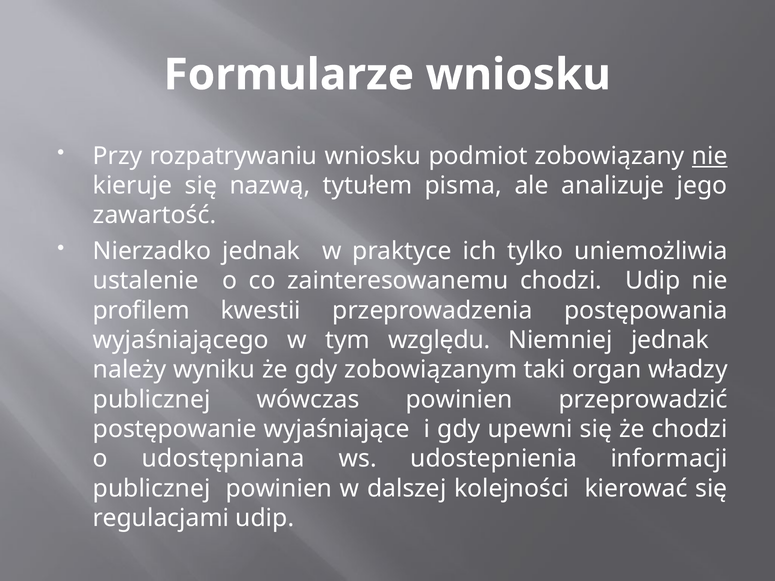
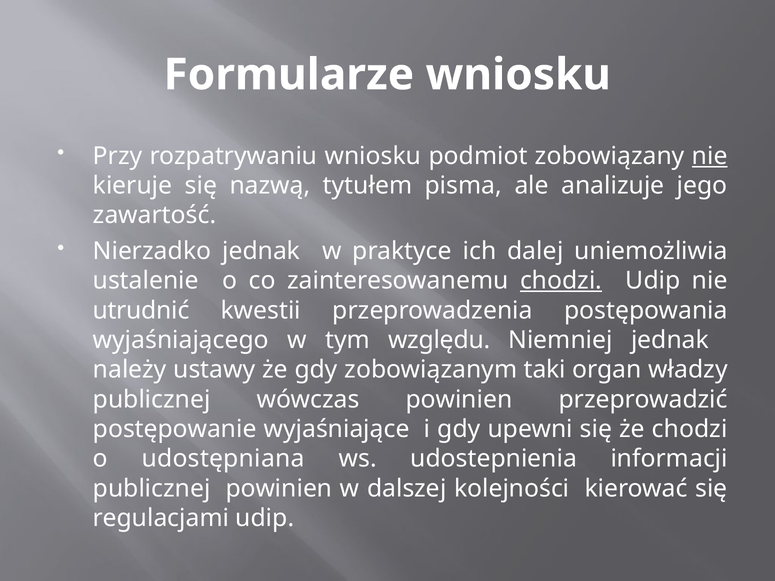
tylko: tylko -> dalej
chodzi at (561, 281) underline: none -> present
profilem: profilem -> utrudnić
wyniku: wyniku -> ustawy
